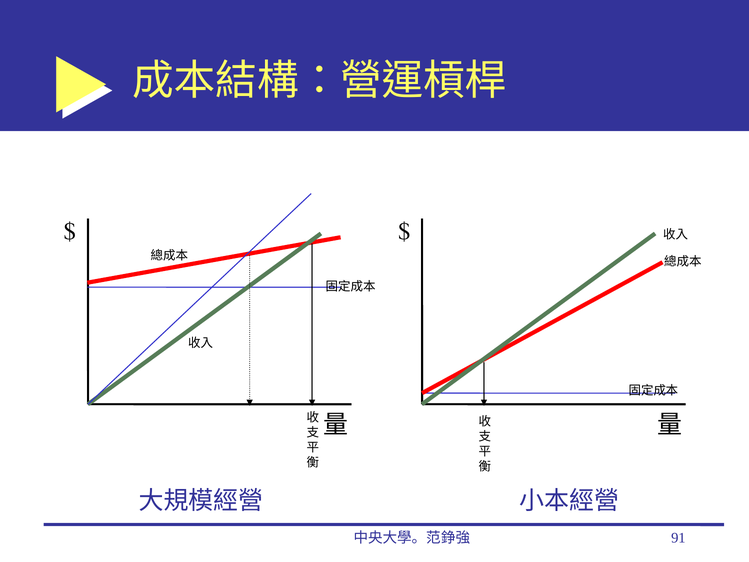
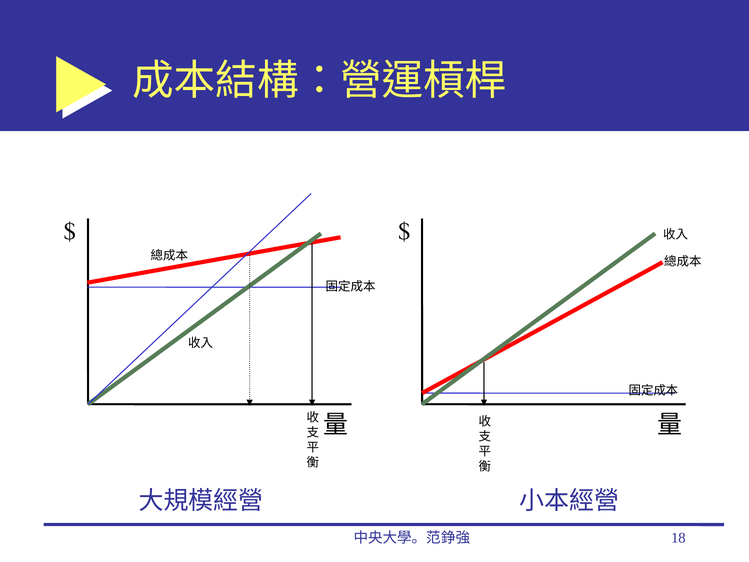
91: 91 -> 18
